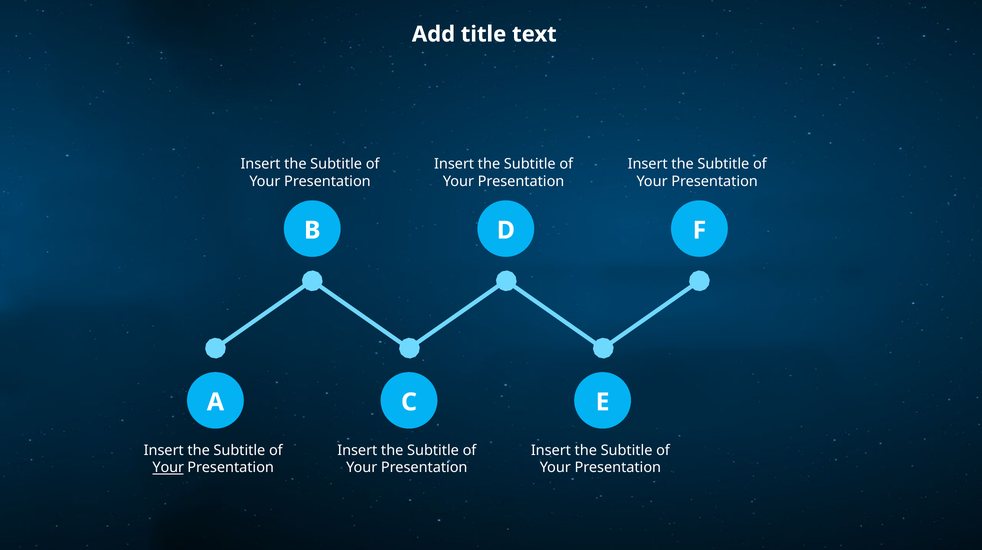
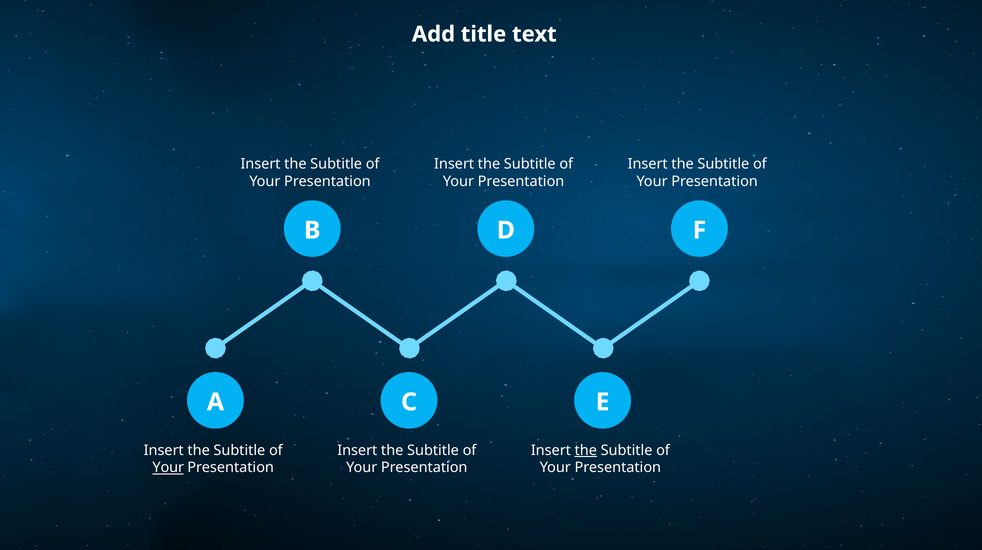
the at (586, 450) underline: none -> present
